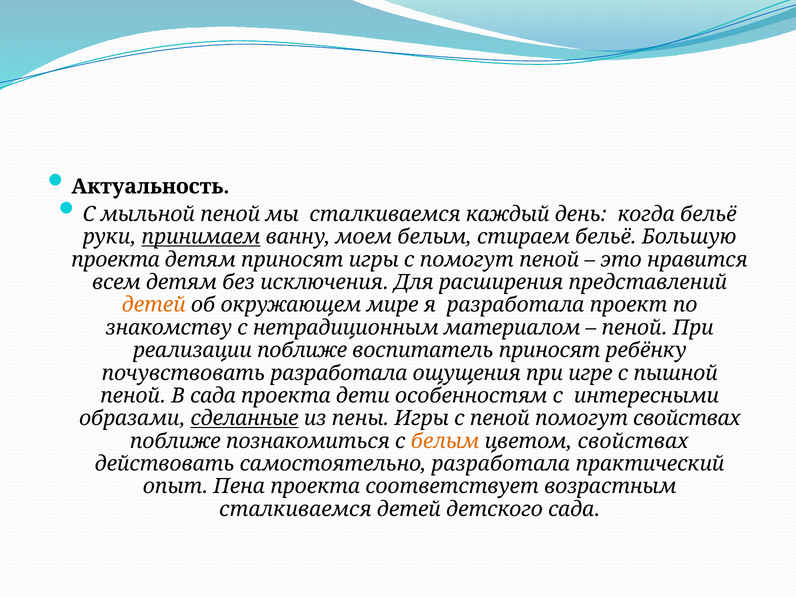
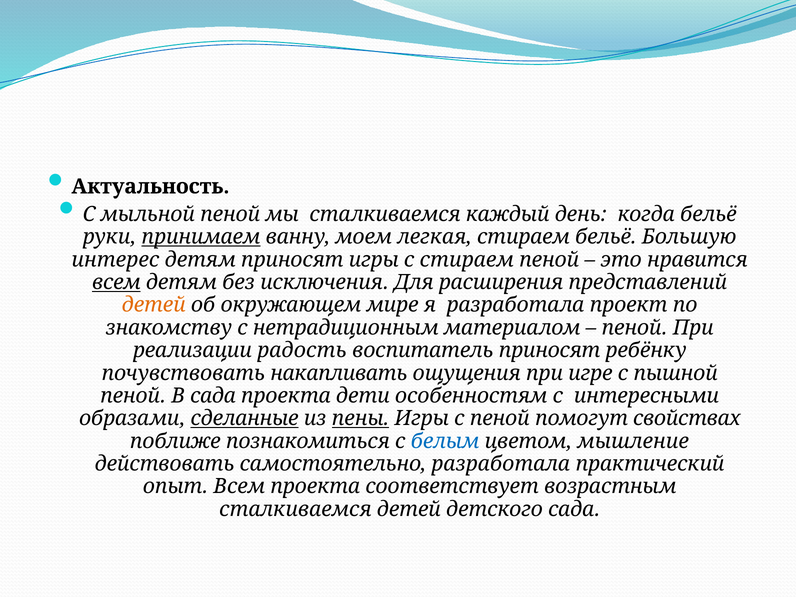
моем белым: белым -> легкая
проекта at (116, 260): проекта -> интерес
с помогут: помогут -> стираем
всем at (116, 282) underline: none -> present
реализации поближе: поближе -> радость
почувствовать разработала: разработала -> накапливать
пены underline: none -> present
белым at (445, 441) colour: orange -> blue
цветом свойствах: свойствах -> мышление
опыт Пена: Пена -> Всем
